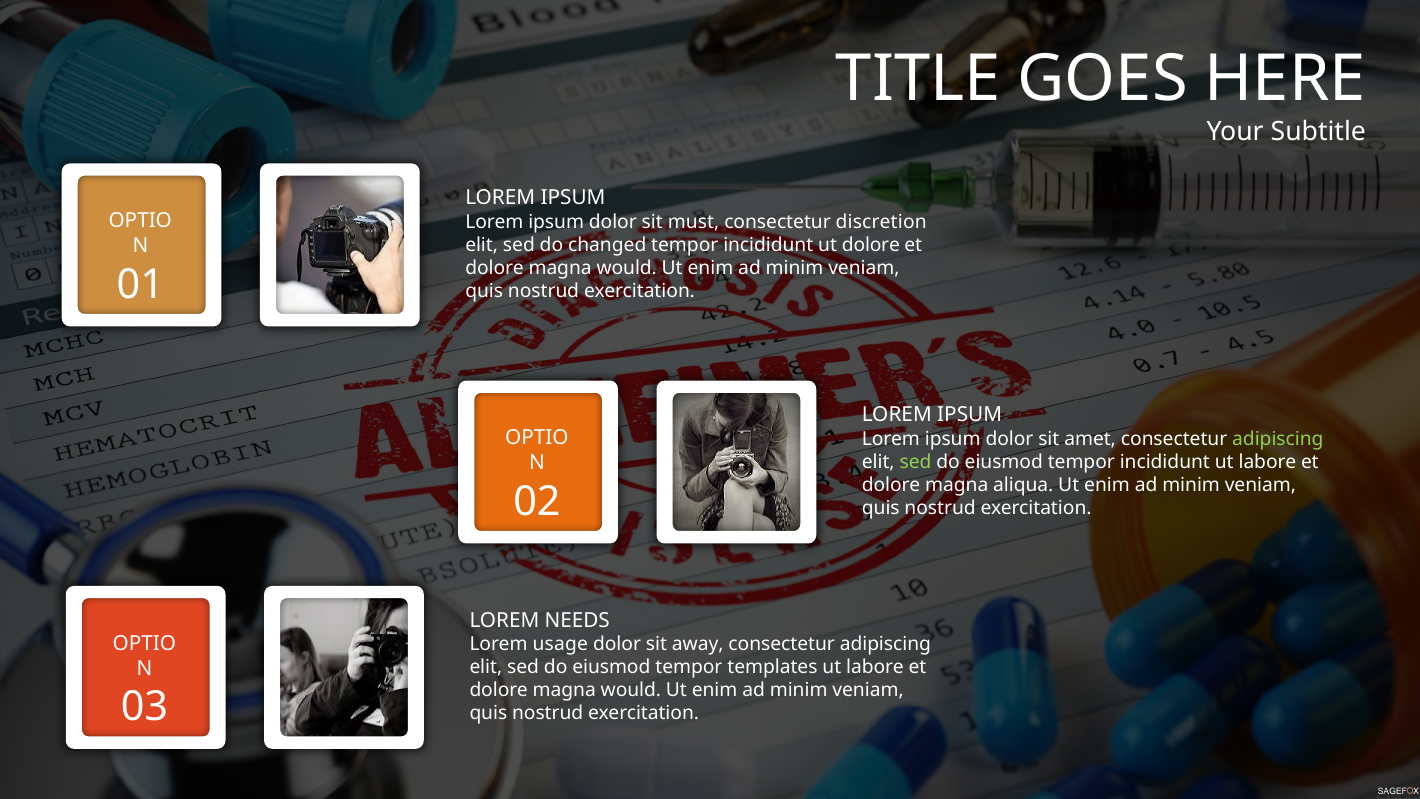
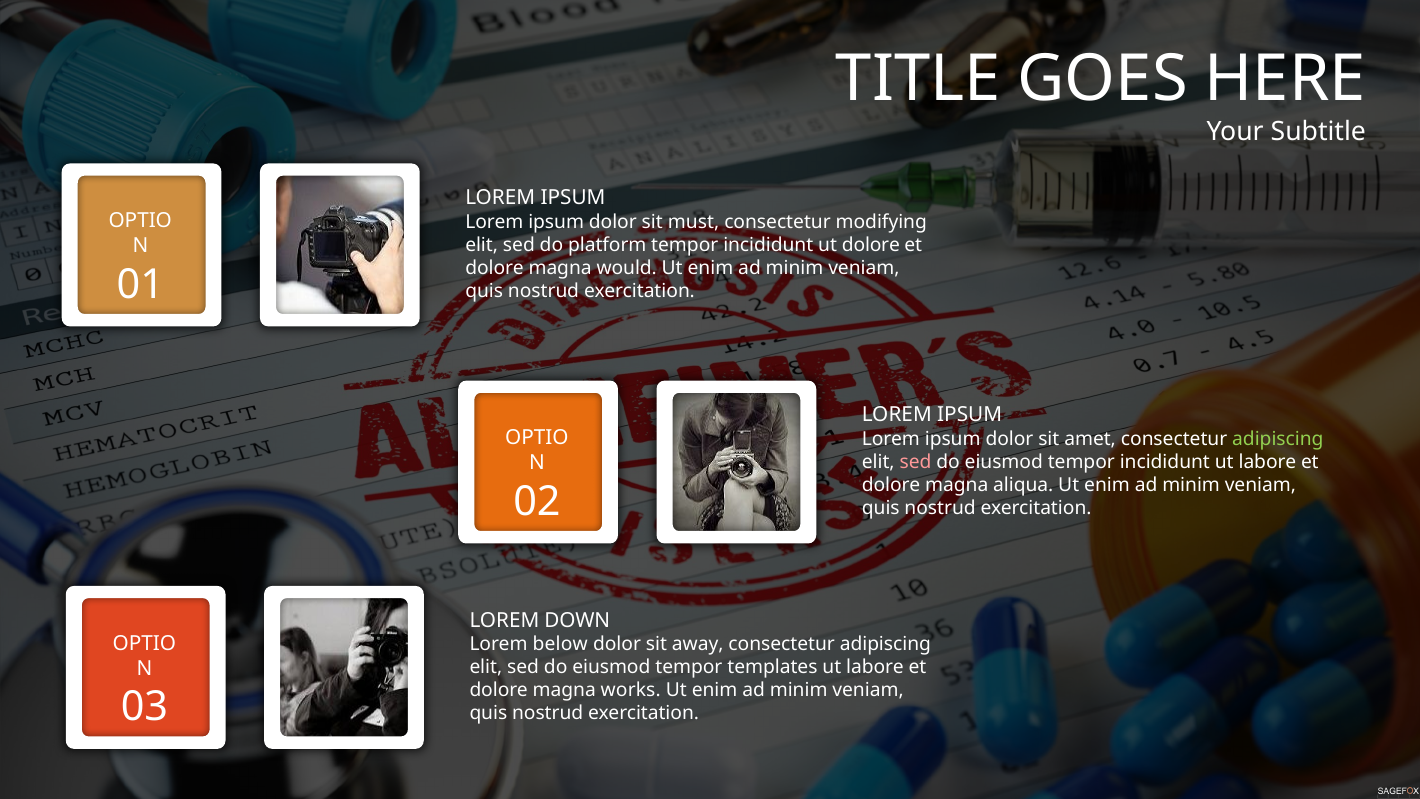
discretion: discretion -> modifying
changed: changed -> platform
sed at (915, 462) colour: light green -> pink
NEEDS: NEEDS -> DOWN
usage: usage -> below
would at (631, 690): would -> works
